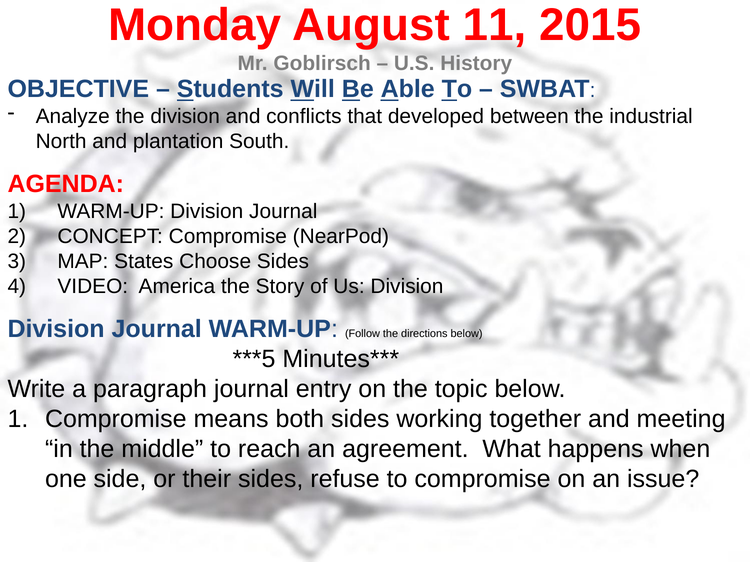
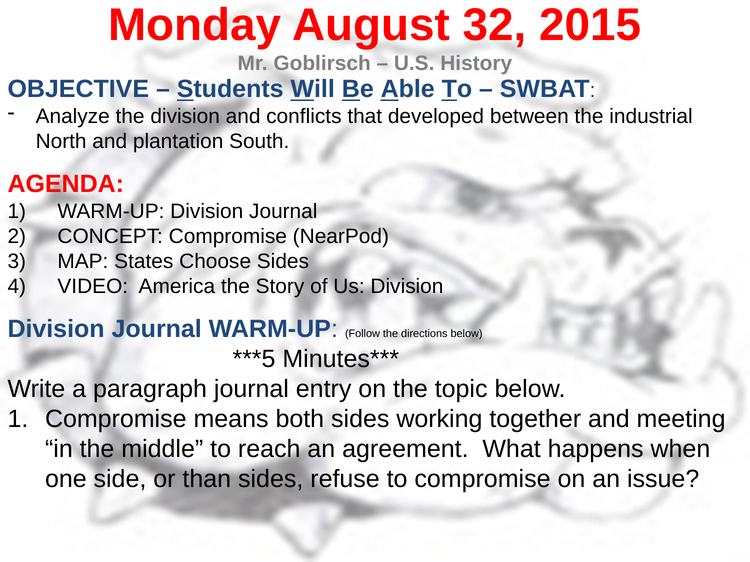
11: 11 -> 32
their: their -> than
